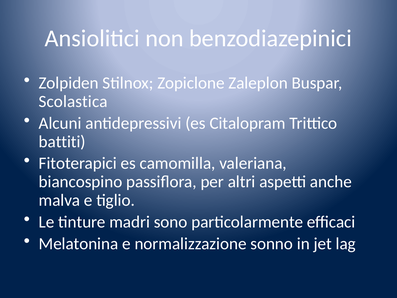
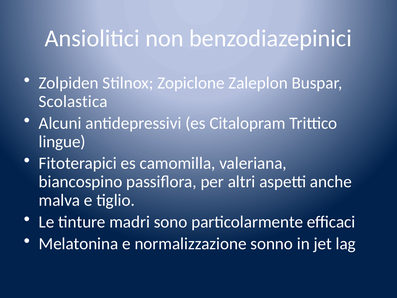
battiti: battiti -> lingue
